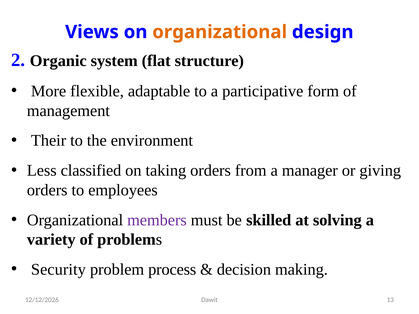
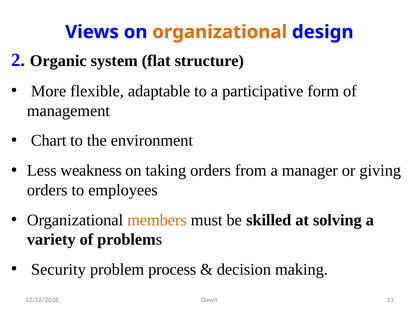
Their: Their -> Chart
classified: classified -> weakness
members colour: purple -> orange
